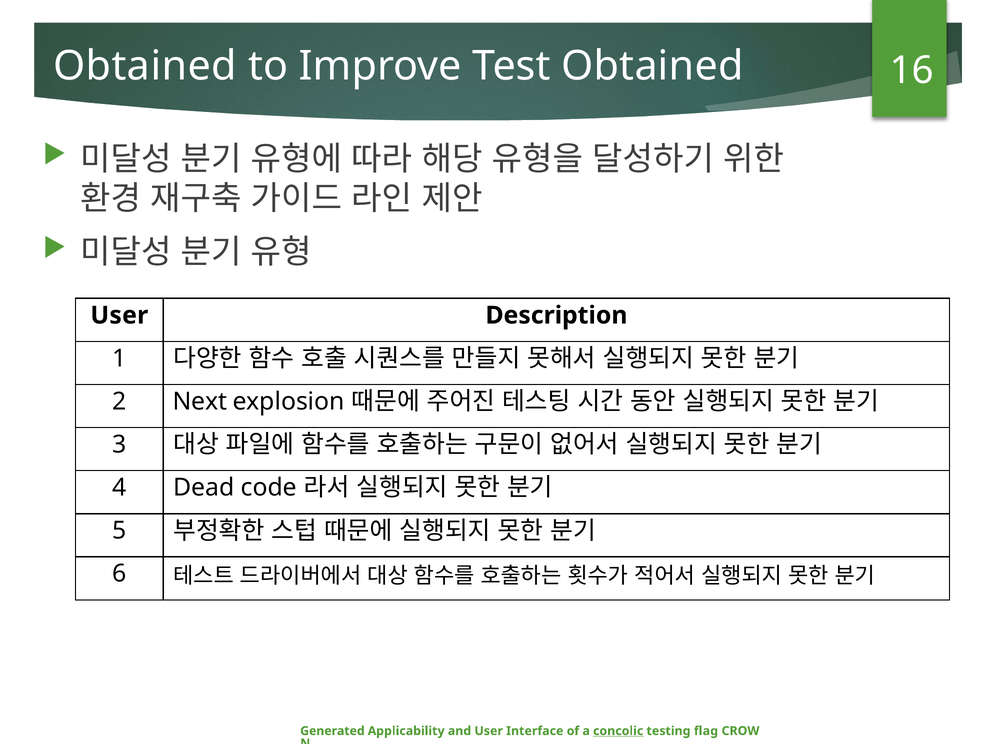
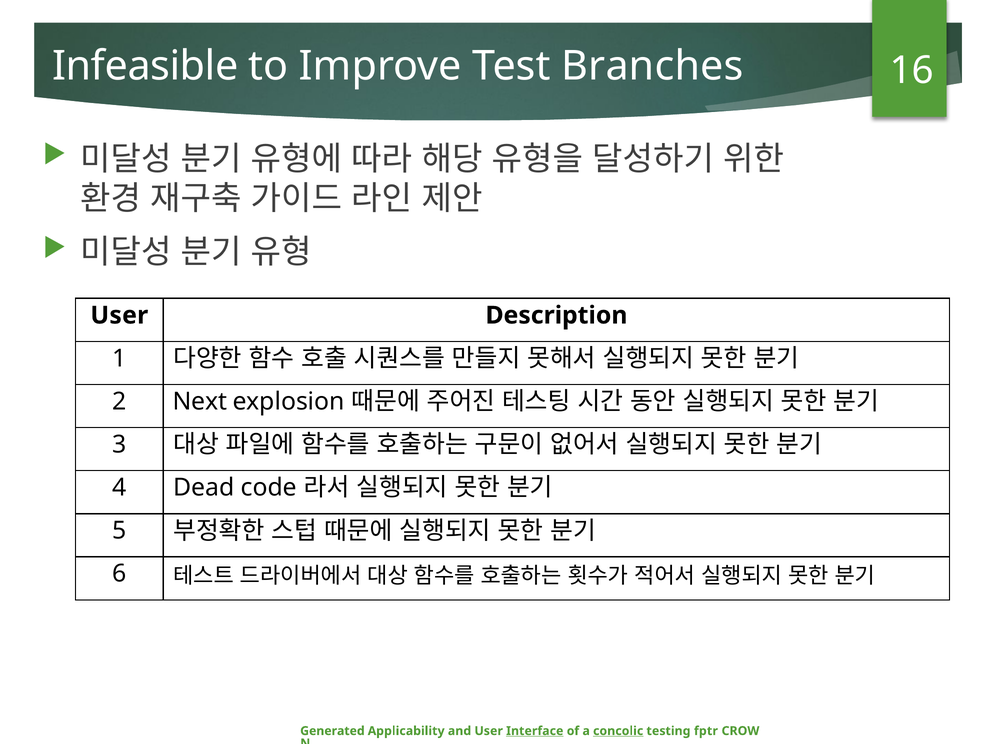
Obtained at (145, 66): Obtained -> Infeasible
Test Obtained: Obtained -> Branches
Interface underline: none -> present
flag: flag -> fptr
